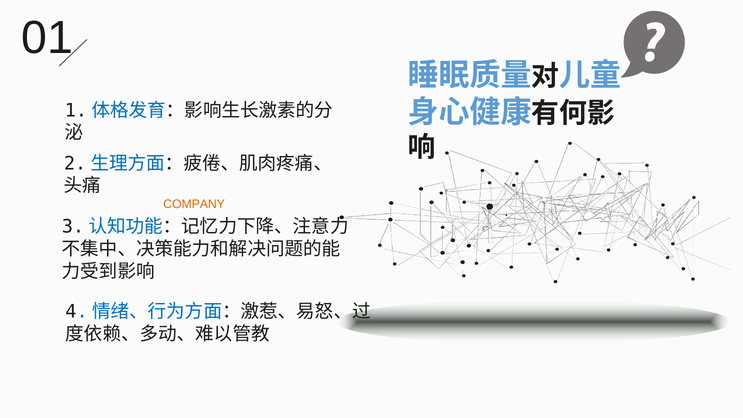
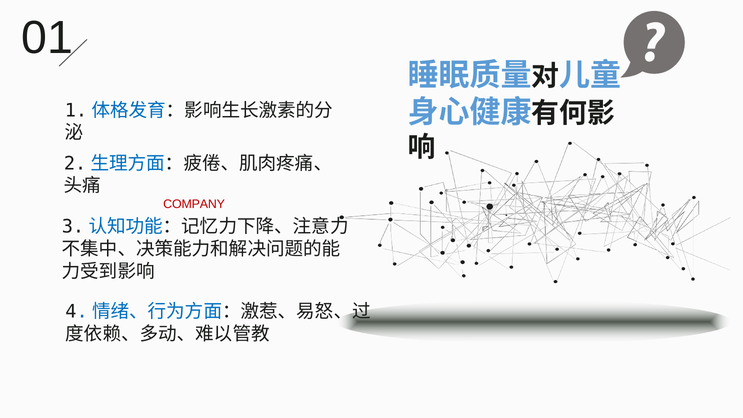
COMPANY colour: orange -> red
